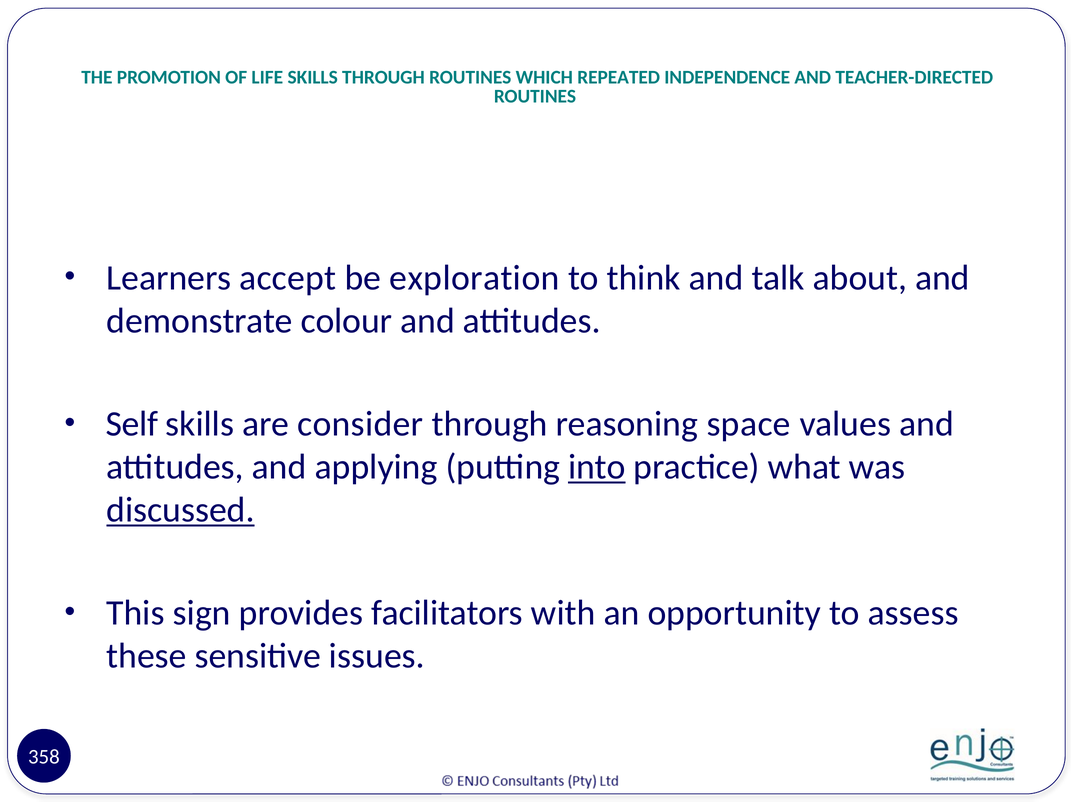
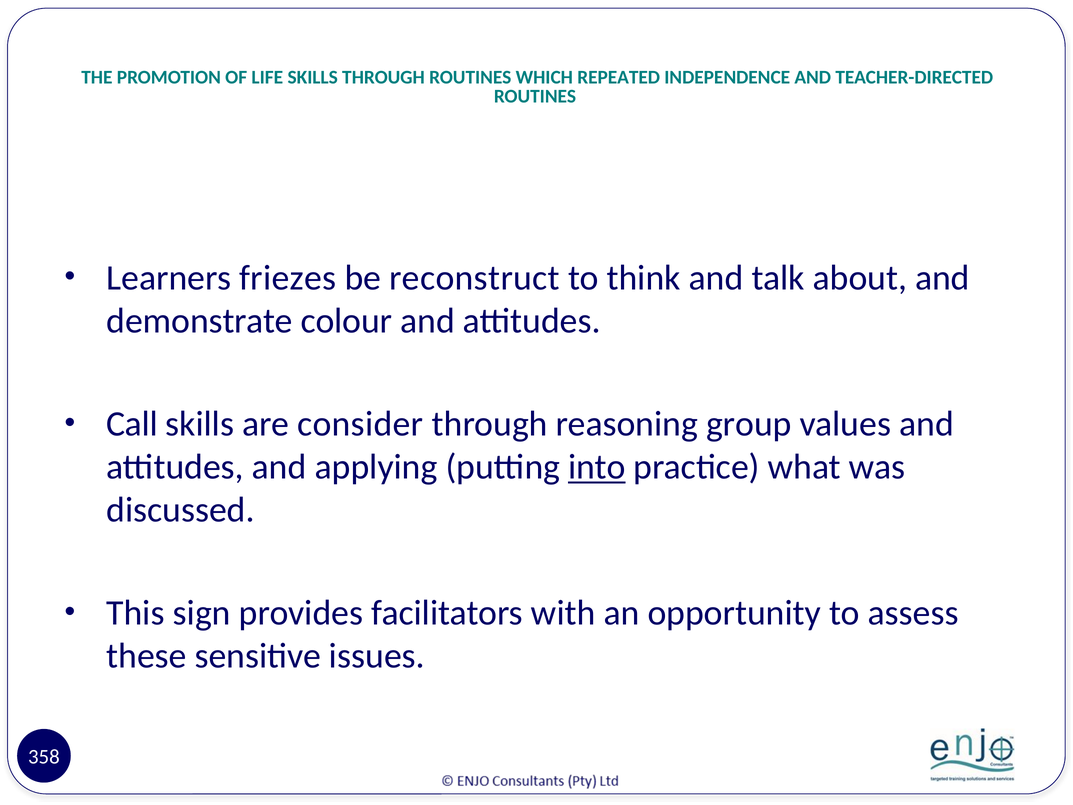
accept: accept -> friezes
exploration: exploration -> reconstruct
Self: Self -> Call
space: space -> group
discussed underline: present -> none
